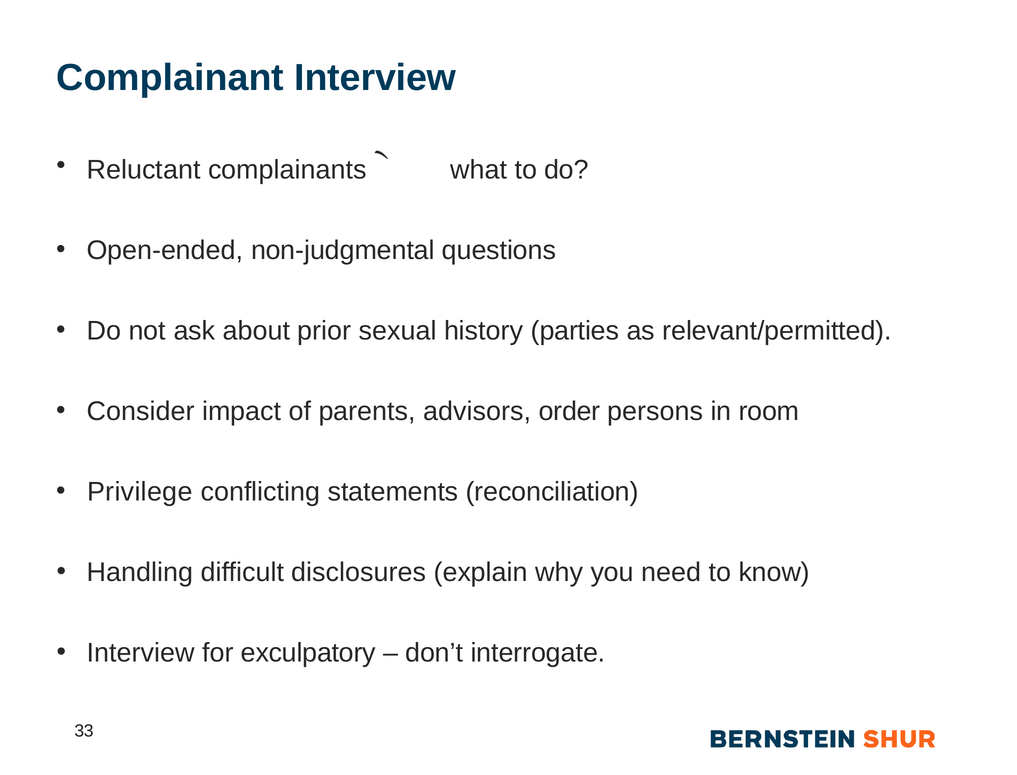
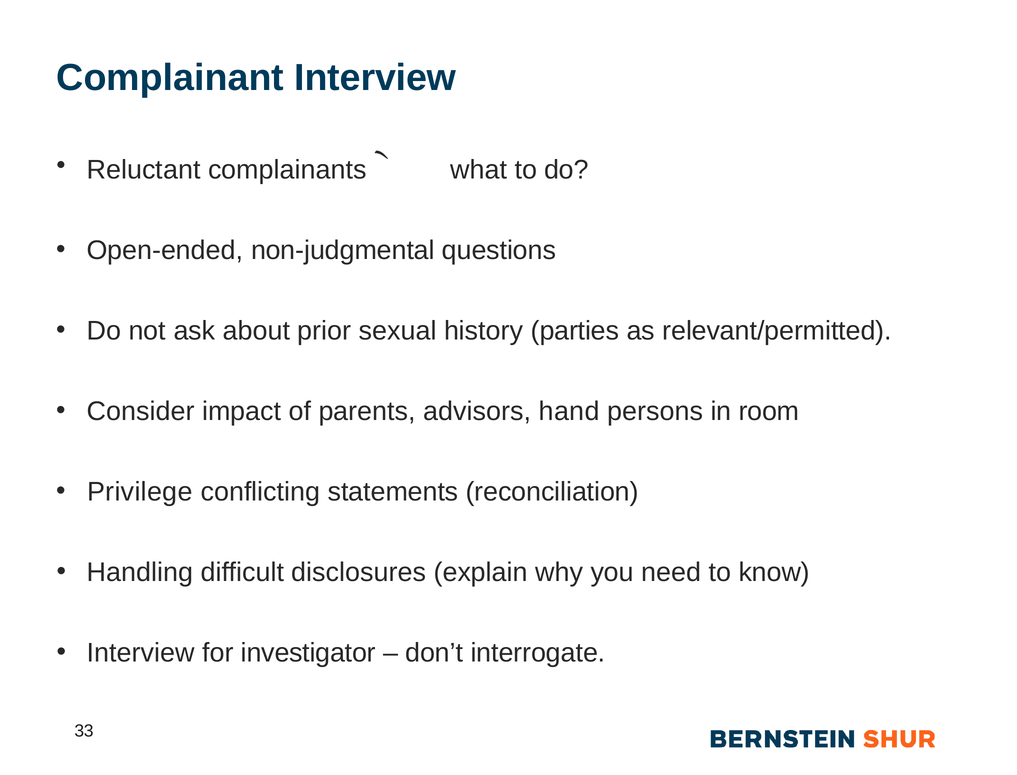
order: order -> hand
exculpatory: exculpatory -> investigator
